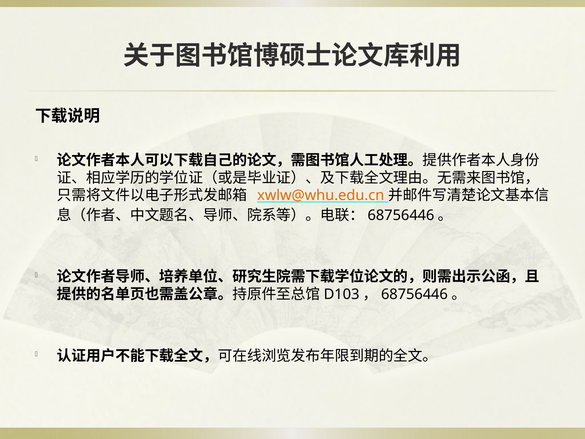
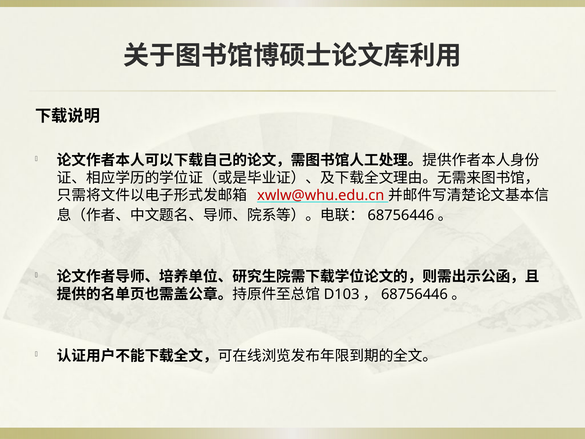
xwlw@whu.edu.cn colour: orange -> red
